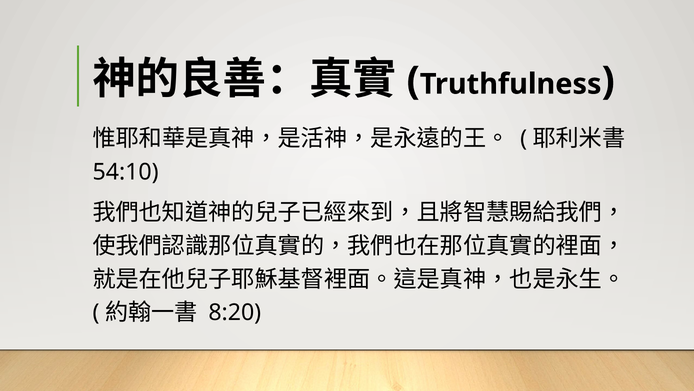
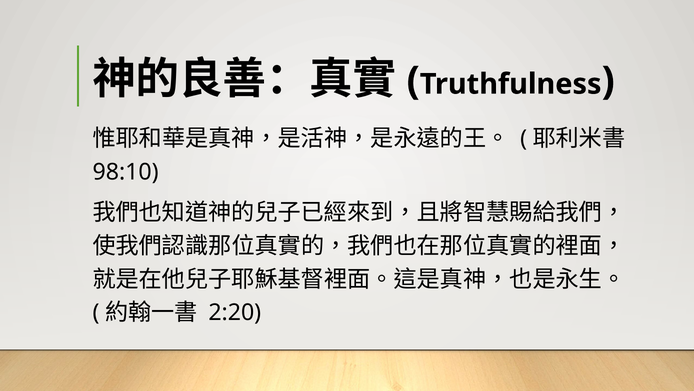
54:10: 54:10 -> 98:10
8:20: 8:20 -> 2:20
